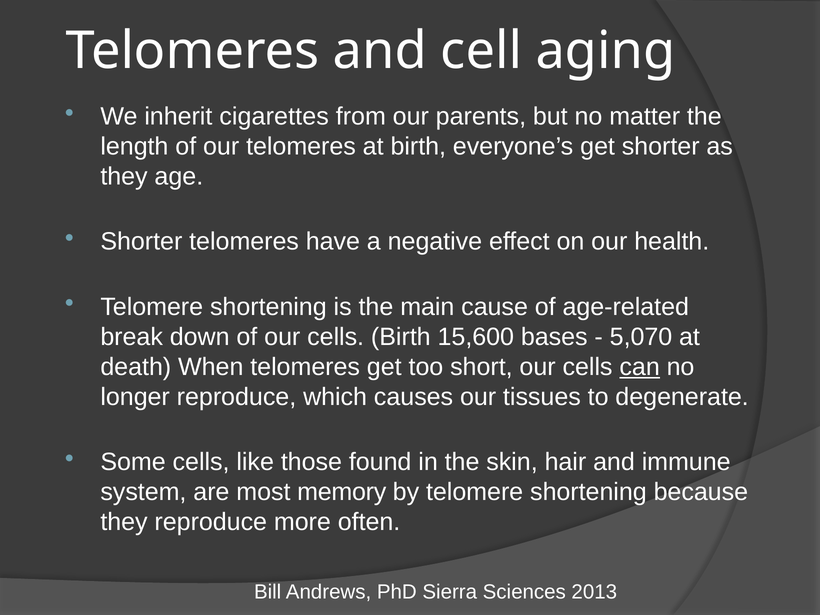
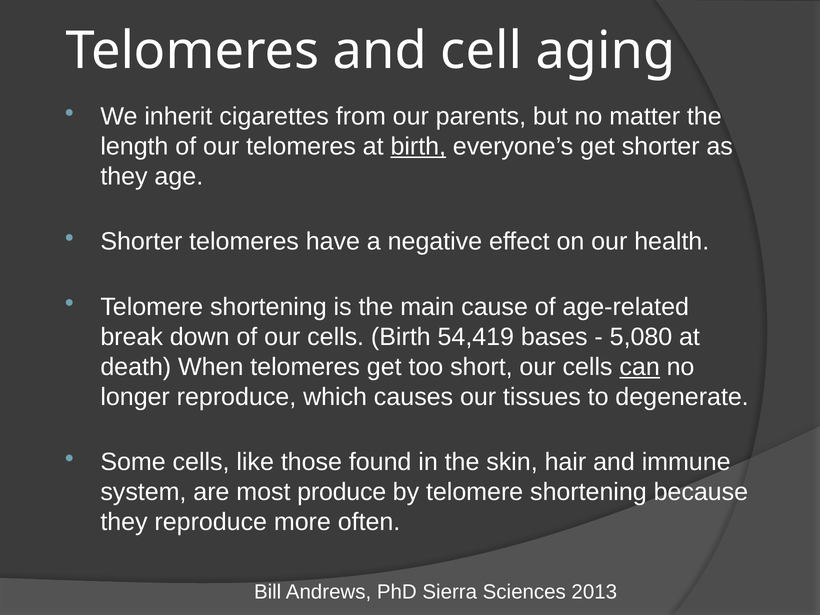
birth at (418, 147) underline: none -> present
15,600: 15,600 -> 54,419
5,070: 5,070 -> 5,080
memory: memory -> produce
